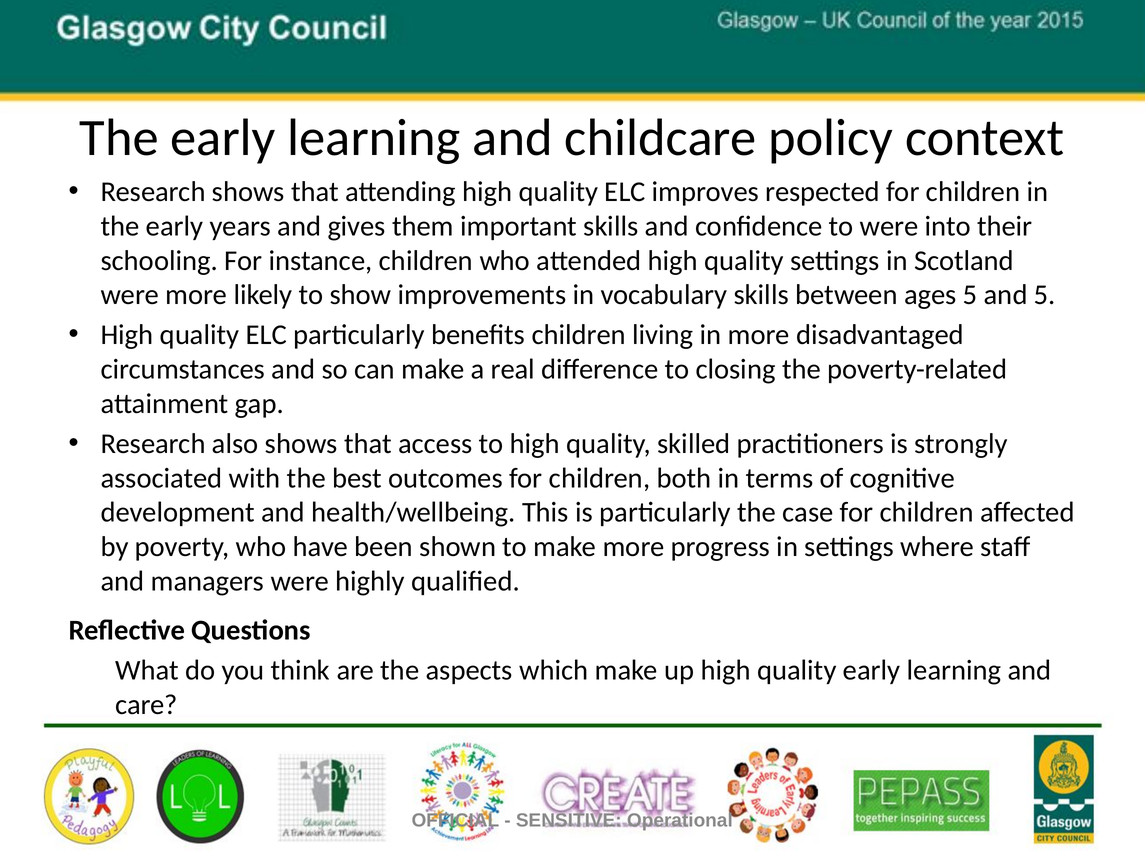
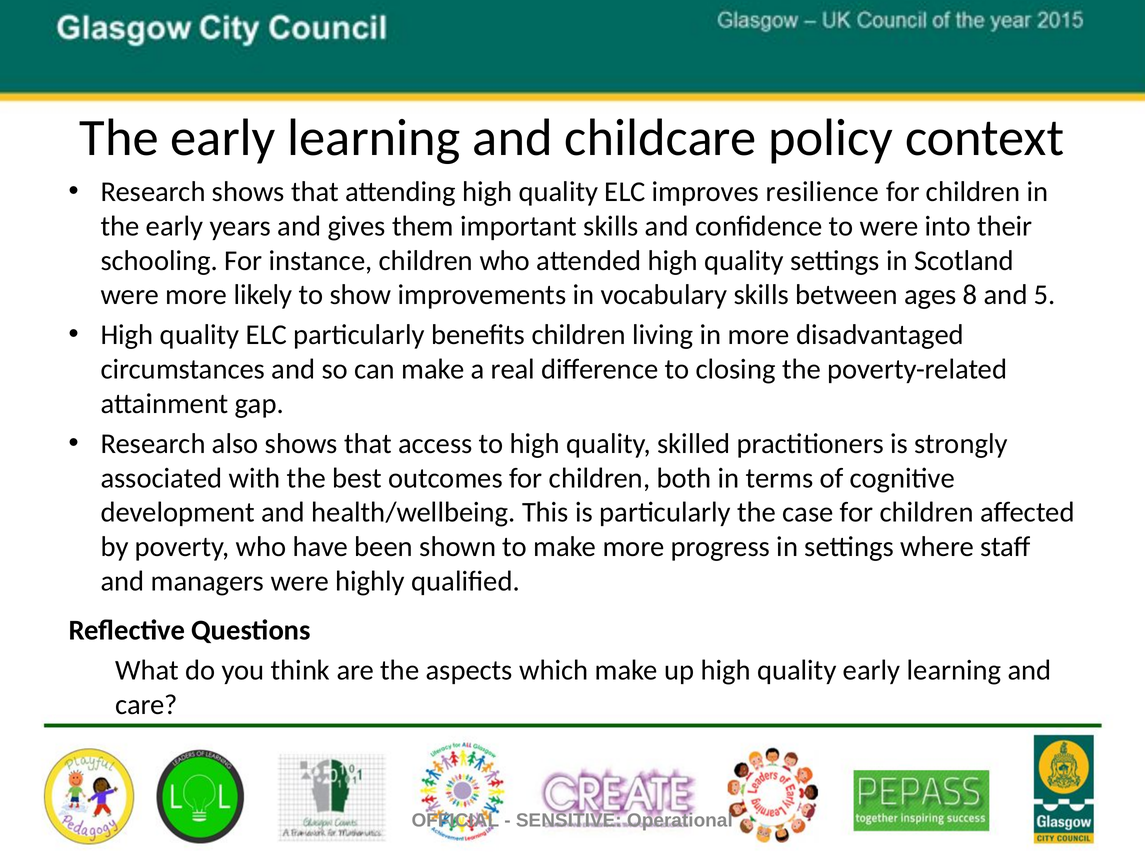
respected: respected -> resilience
ages 5: 5 -> 8
